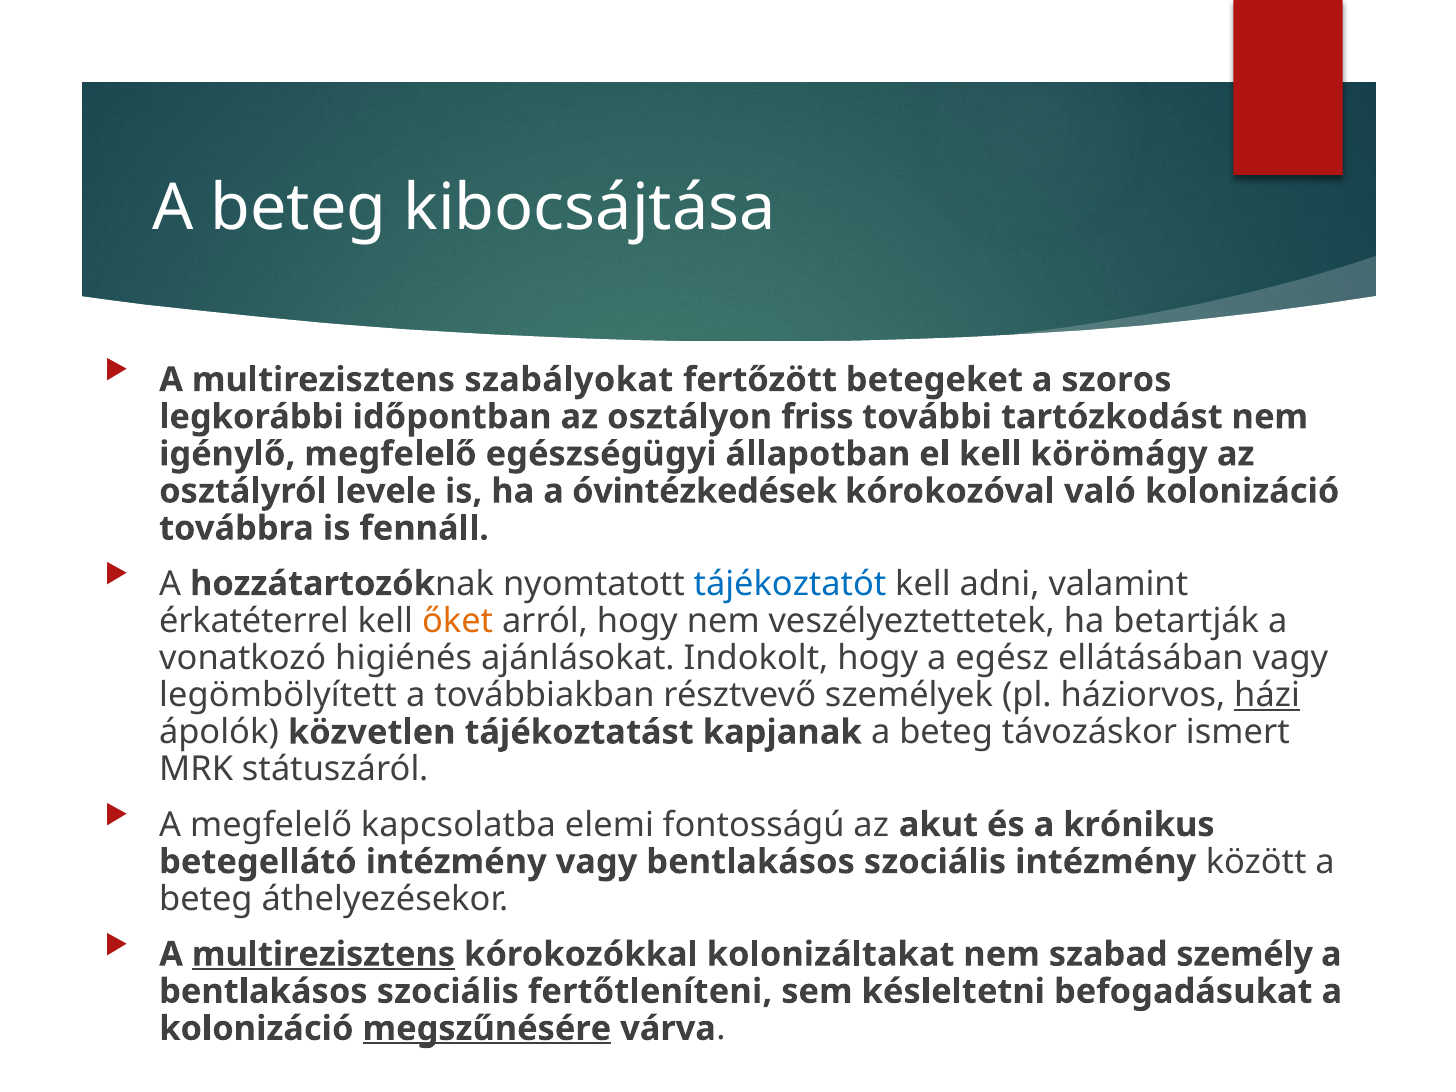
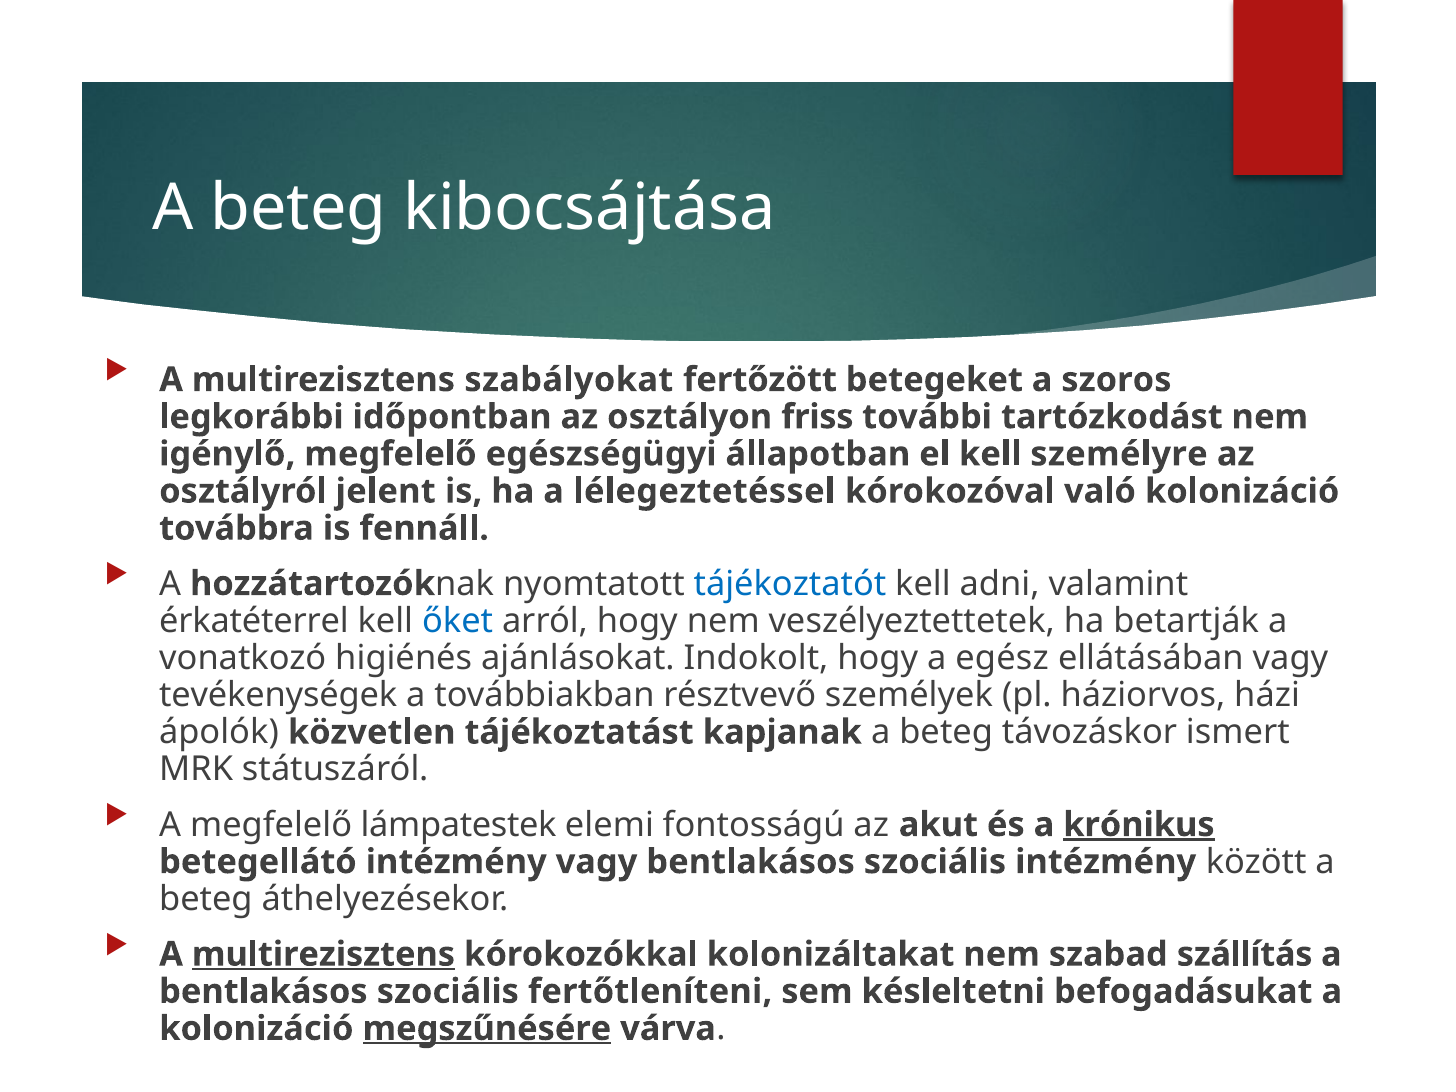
körömágy: körömágy -> személyre
levele: levele -> jelent
óvintézkedések: óvintézkedések -> lélegeztetéssel
őket colour: orange -> blue
legömbölyített: legömbölyített -> tevékenységek
házi underline: present -> none
kapcsolatba: kapcsolatba -> lámpatestek
krónikus underline: none -> present
személy: személy -> szállítás
